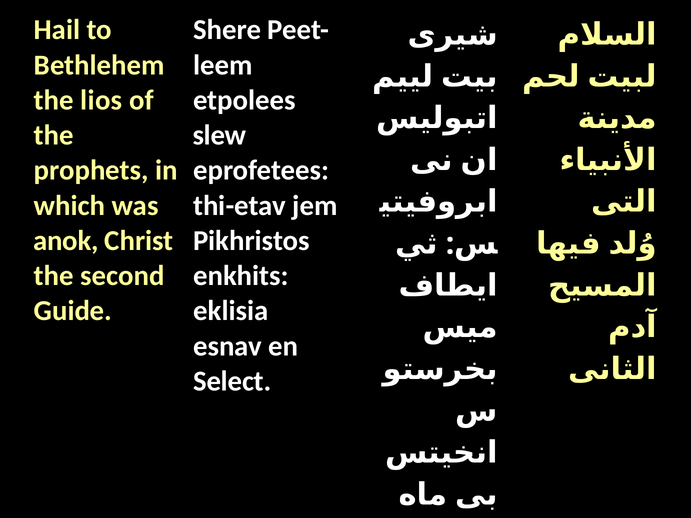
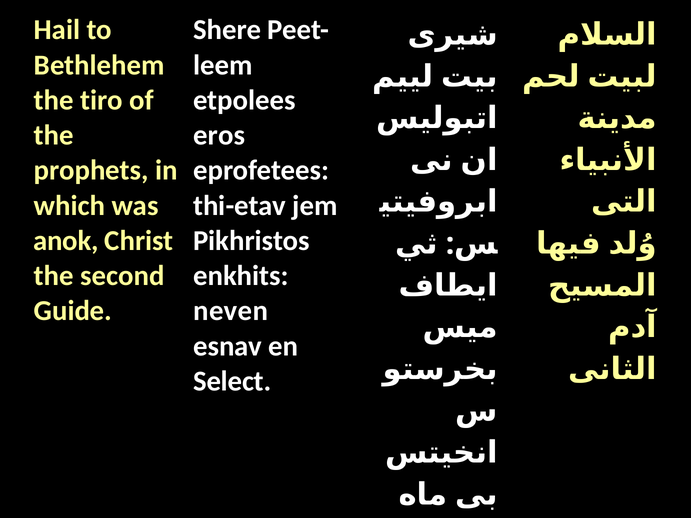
lios: lios -> tiro
slew: slew -> eros
eklisia: eklisia -> neven
